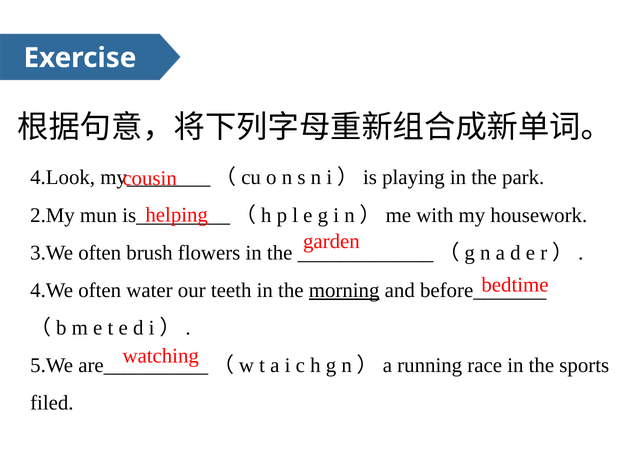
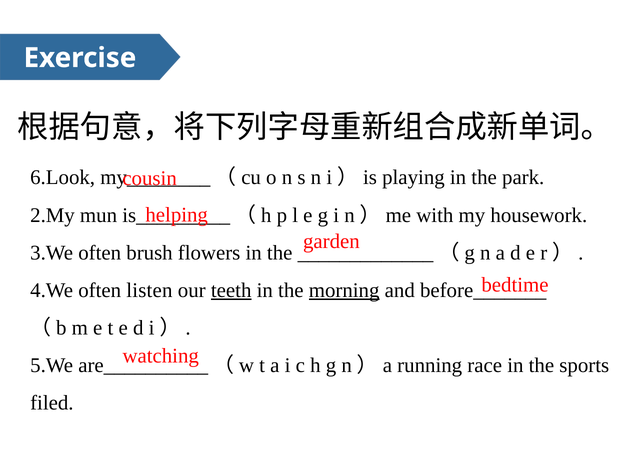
4.Look: 4.Look -> 6.Look
water: water -> listen
teeth underline: none -> present
